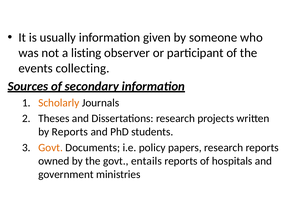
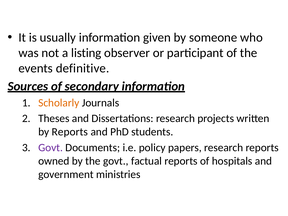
collecting: collecting -> definitive
Govt at (51, 148) colour: orange -> purple
entails: entails -> factual
